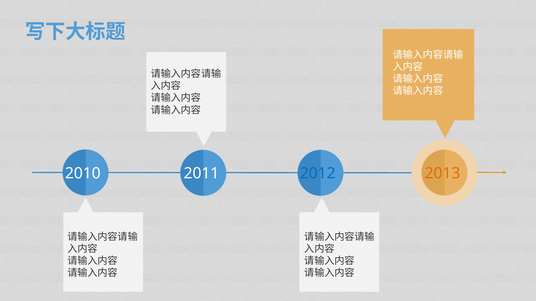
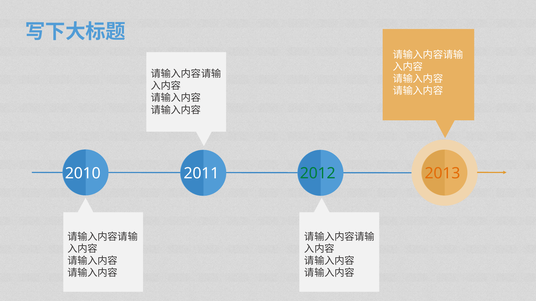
2012 colour: blue -> green
